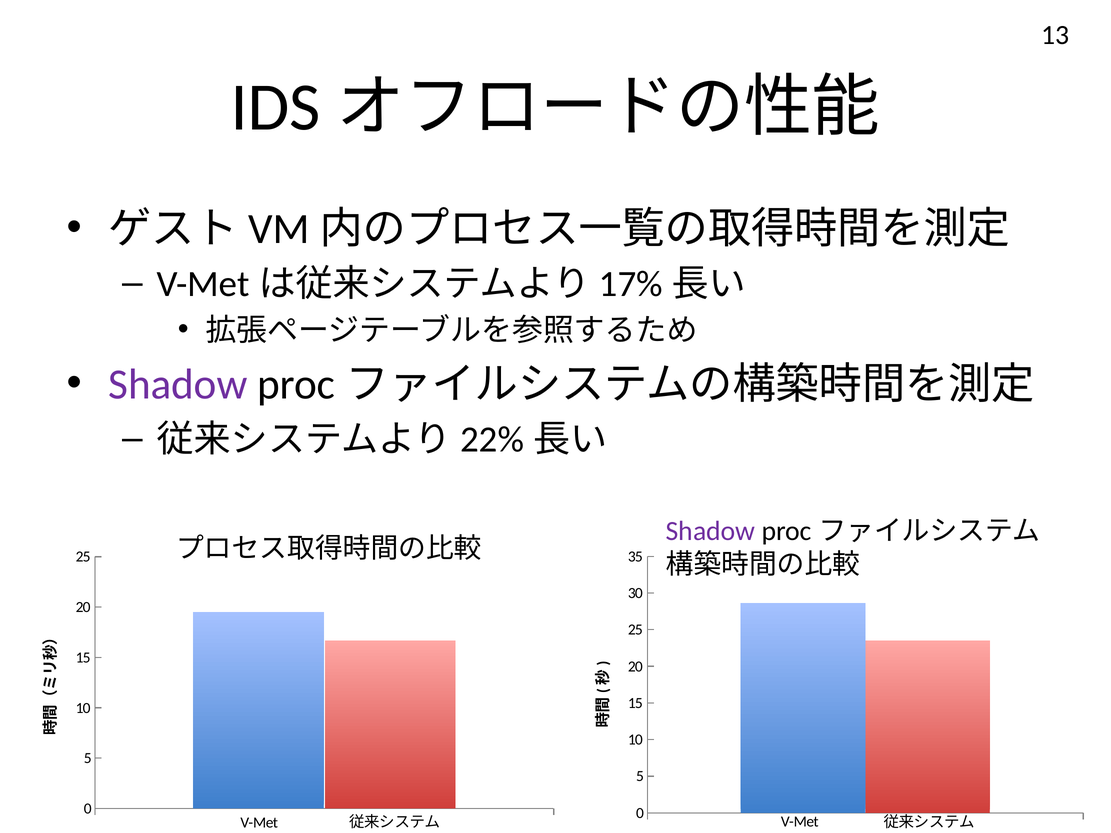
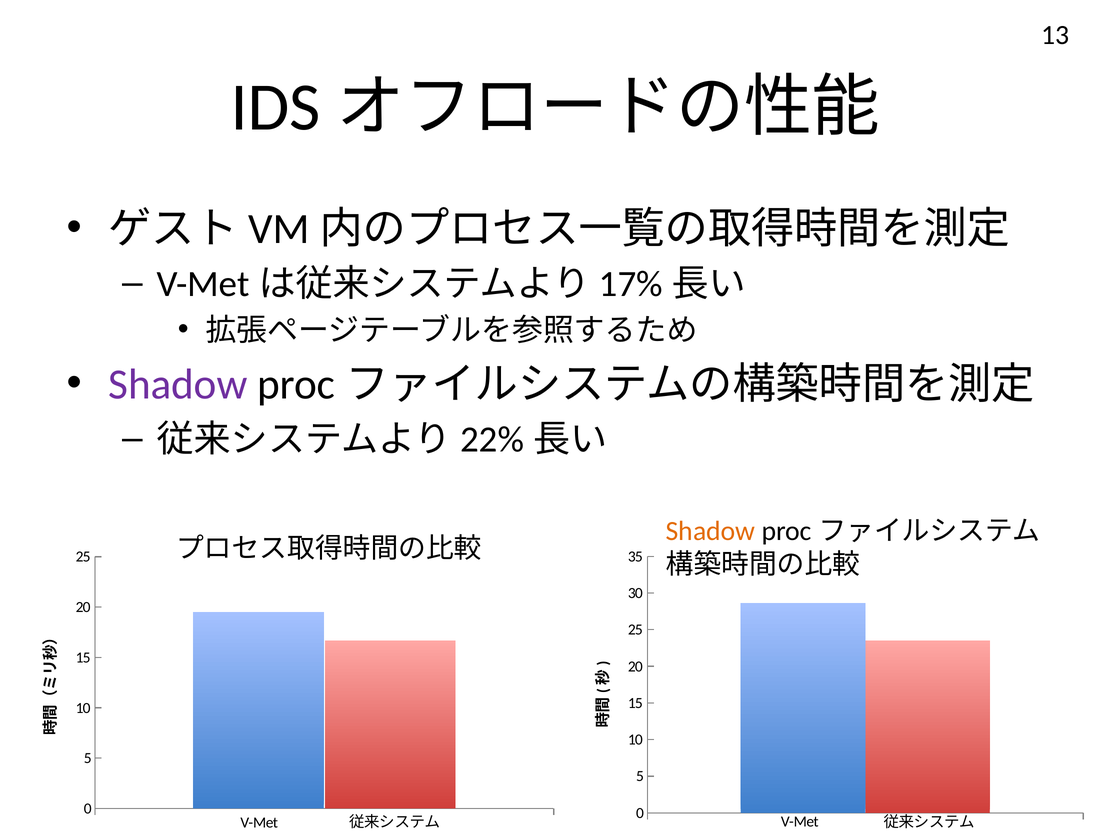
Shadow at (710, 531) colour: purple -> orange
